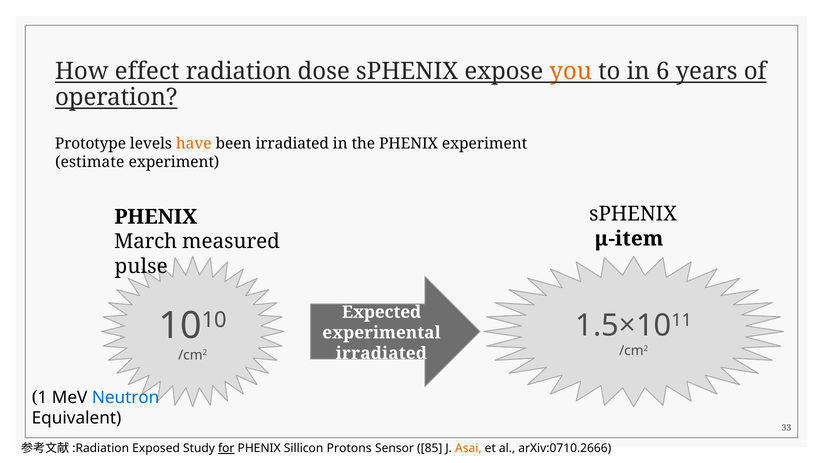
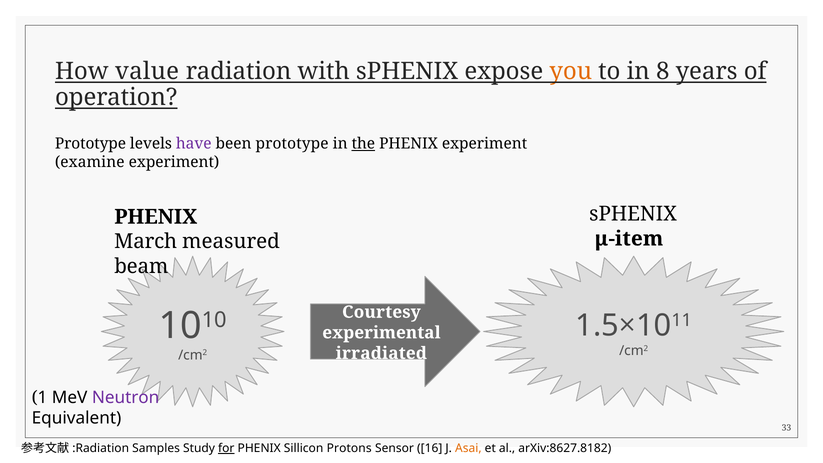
effect: effect -> value
dose: dose -> with
6: 6 -> 8
have colour: orange -> purple
been irradiated: irradiated -> prototype
the underline: none -> present
estimate: estimate -> examine
pulse: pulse -> beam
Expected: Expected -> Courtesy
Neutron colour: blue -> purple
Exposed: Exposed -> Samples
85: 85 -> 16
arXiv:0710.2666: arXiv:0710.2666 -> arXiv:8627.8182
